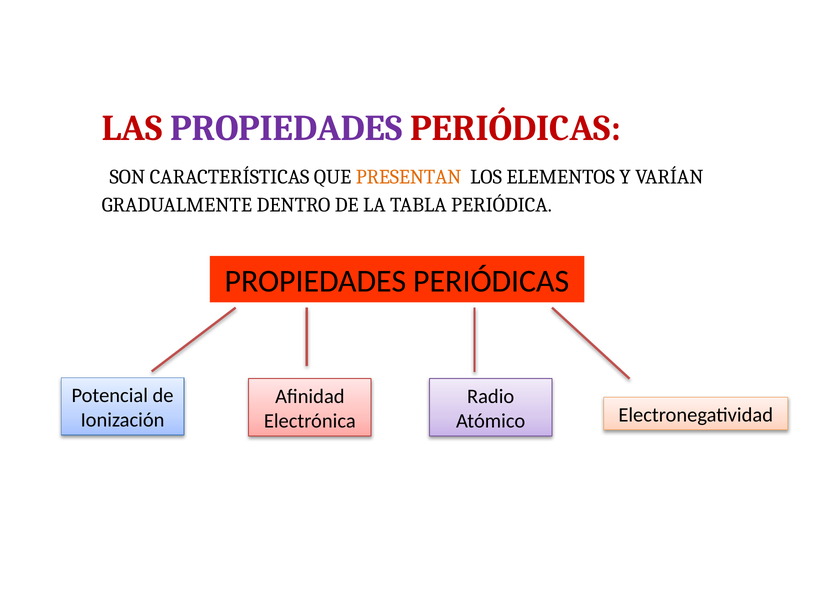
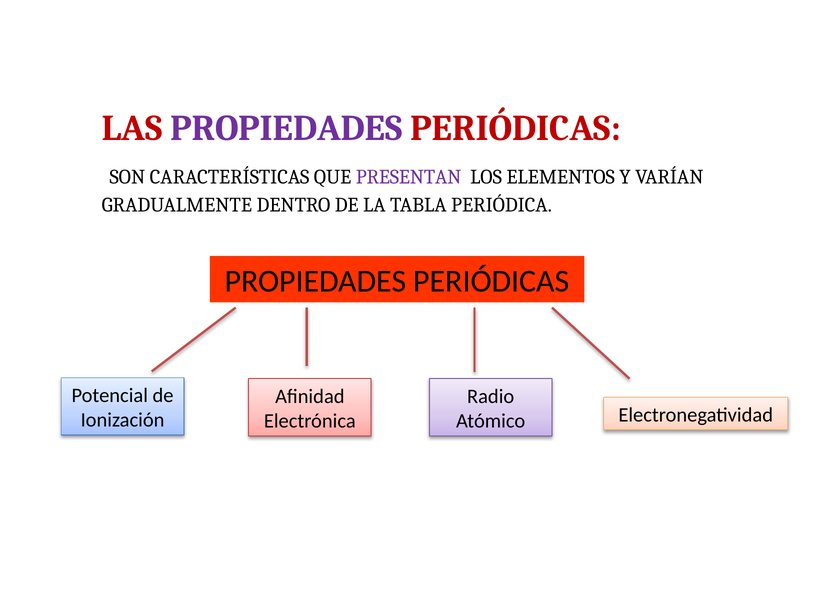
PRESENTAN colour: orange -> purple
